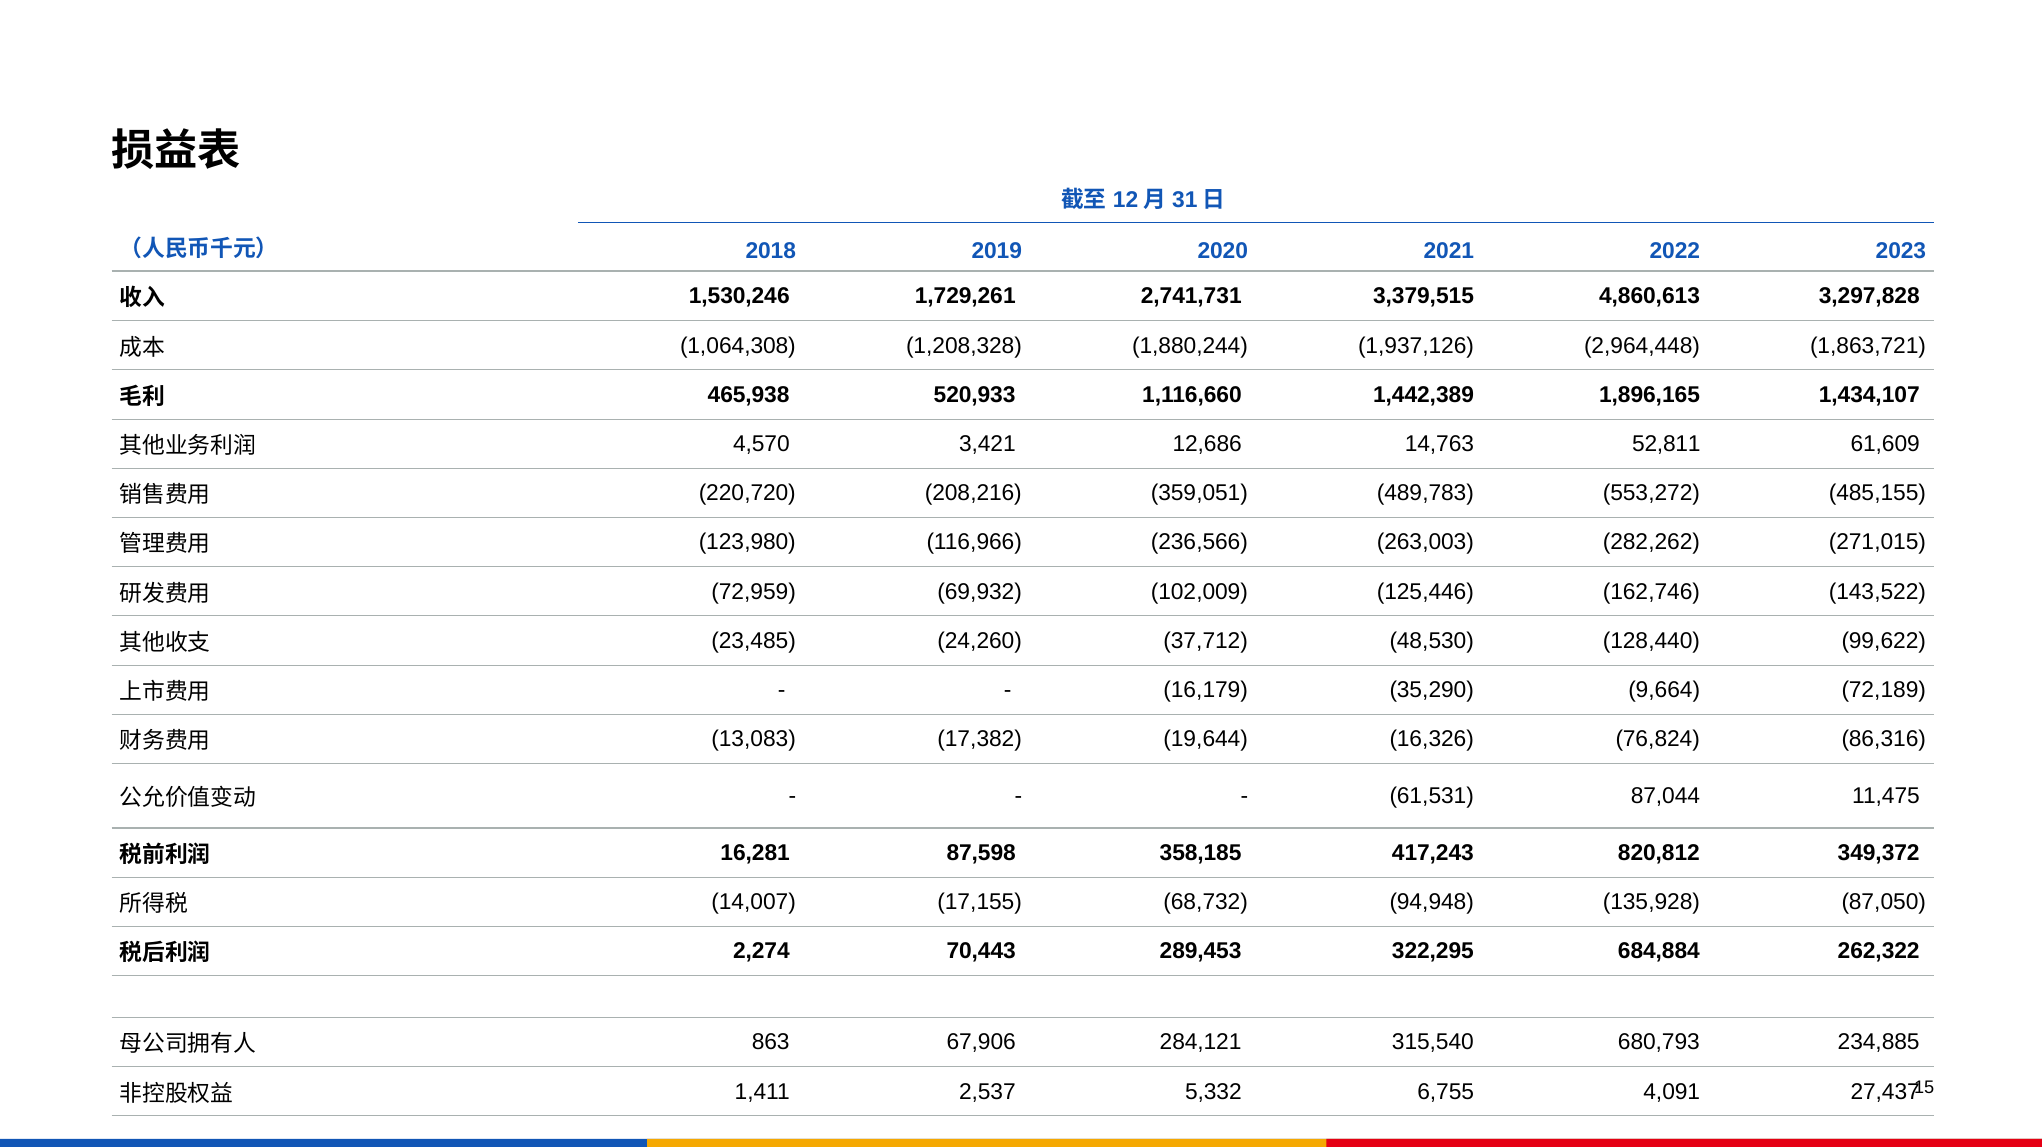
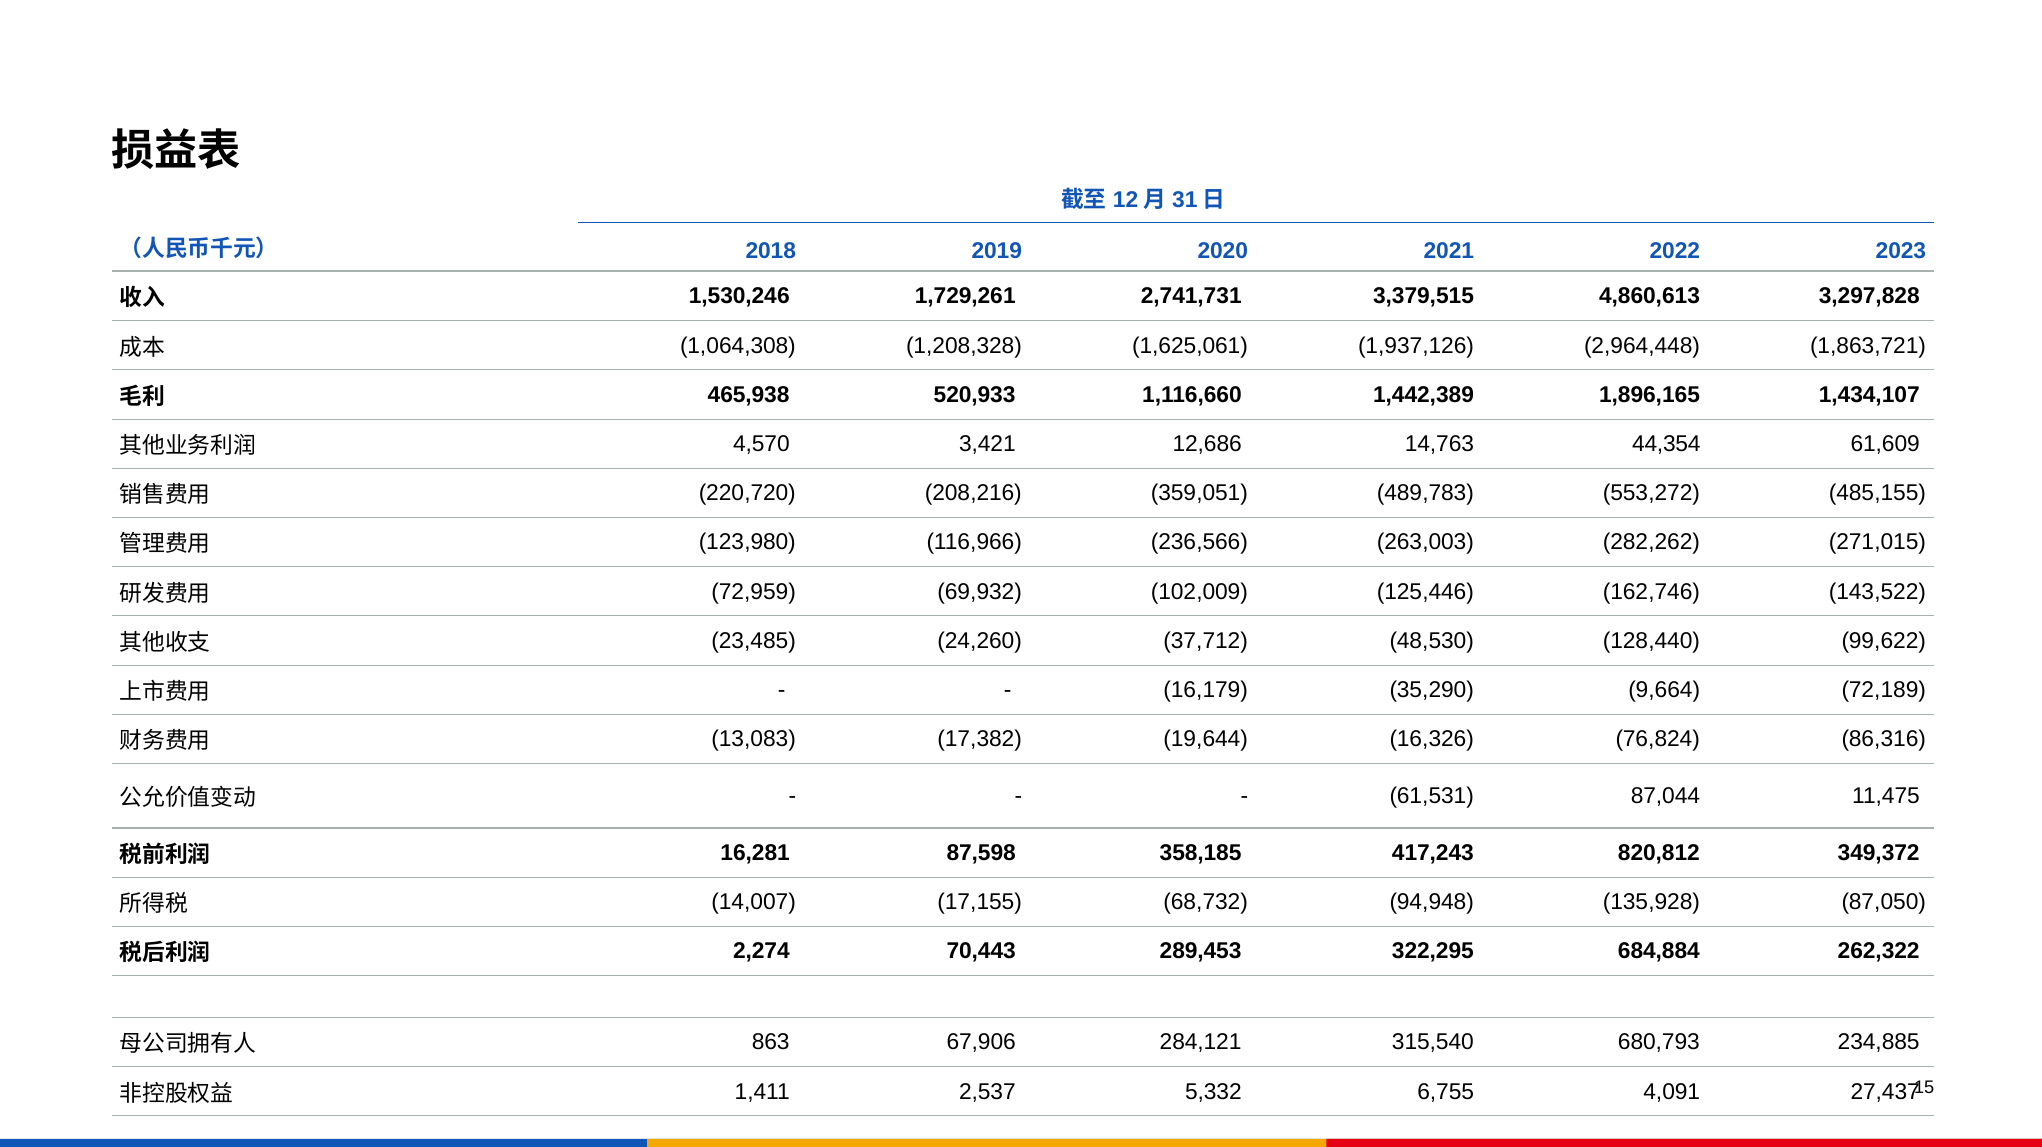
1,880,244: 1,880,244 -> 1,625,061
52,811: 52,811 -> 44,354
